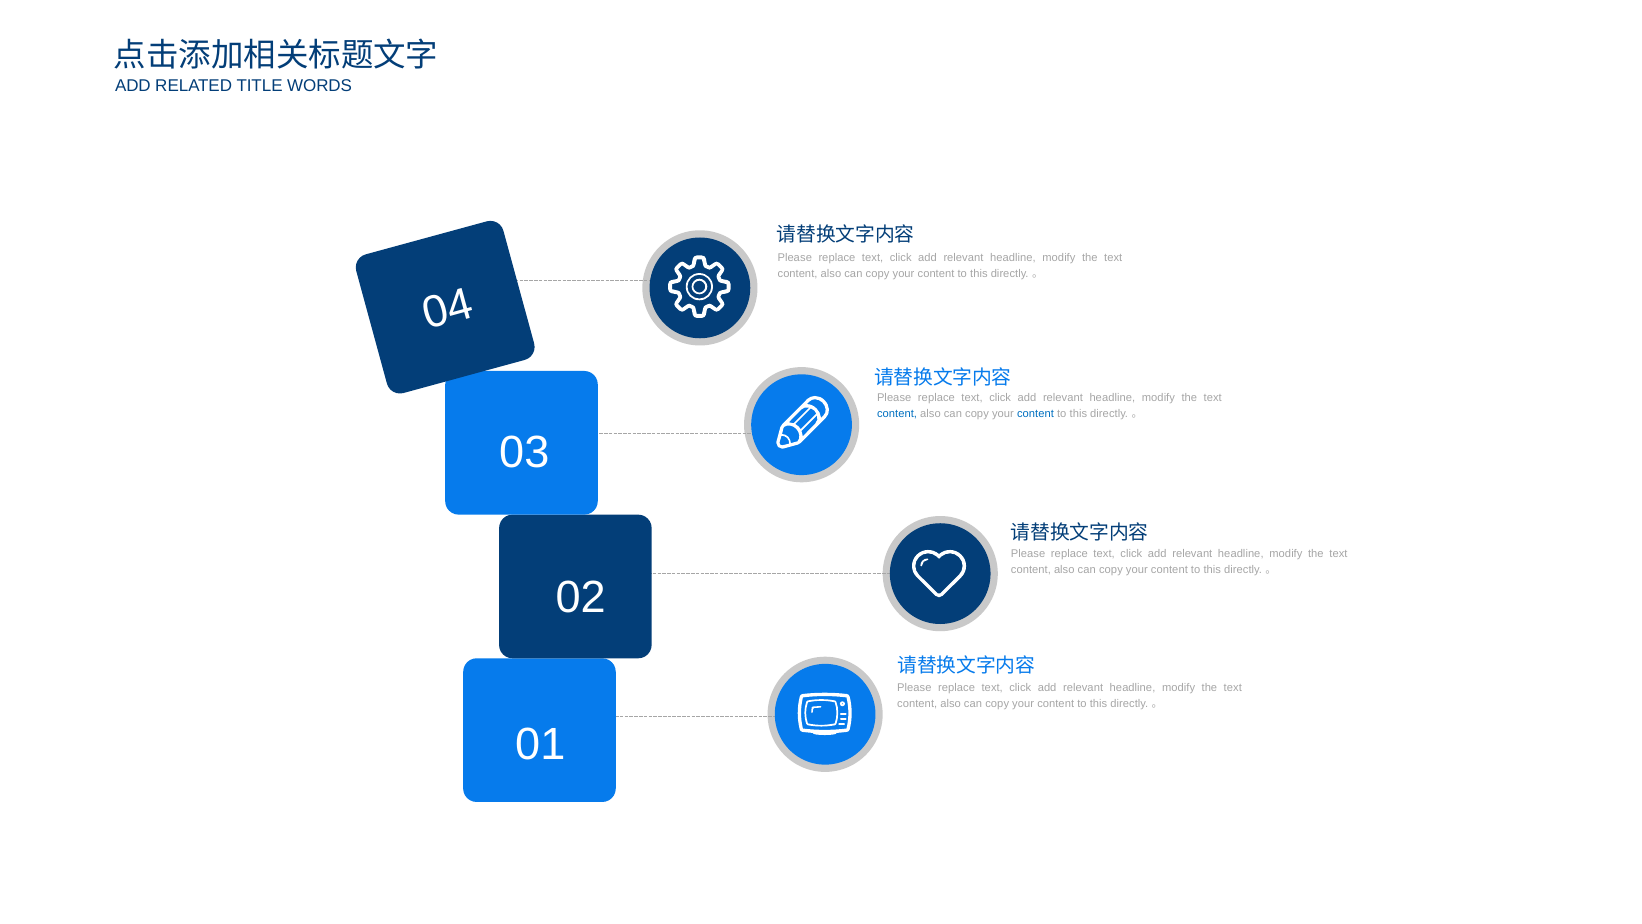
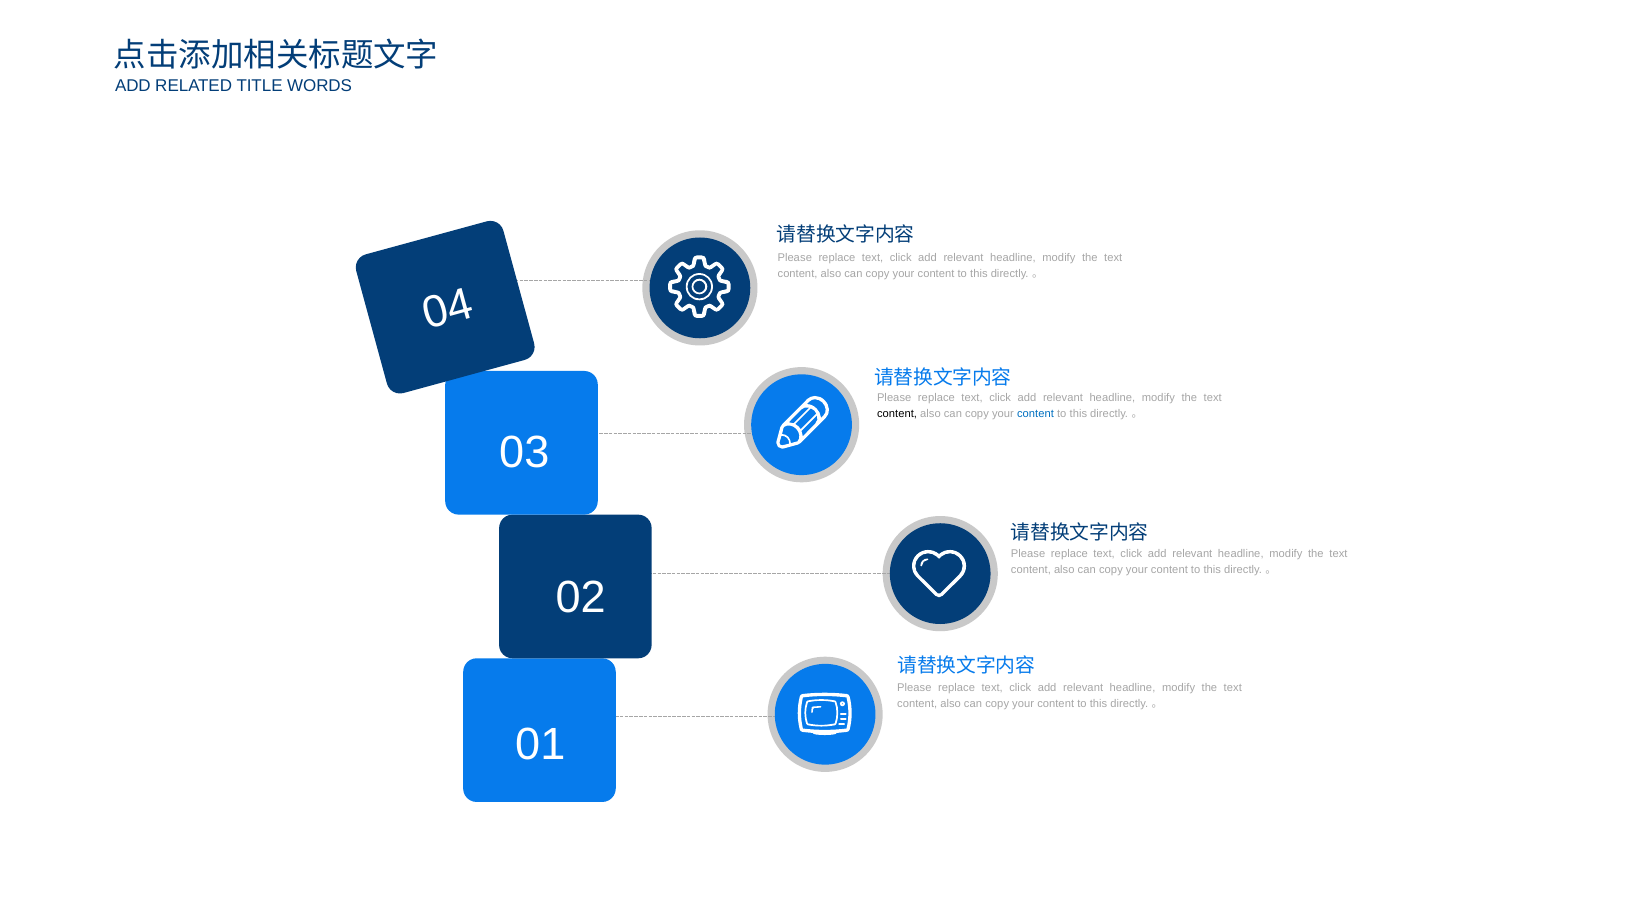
content at (897, 414) colour: blue -> black
